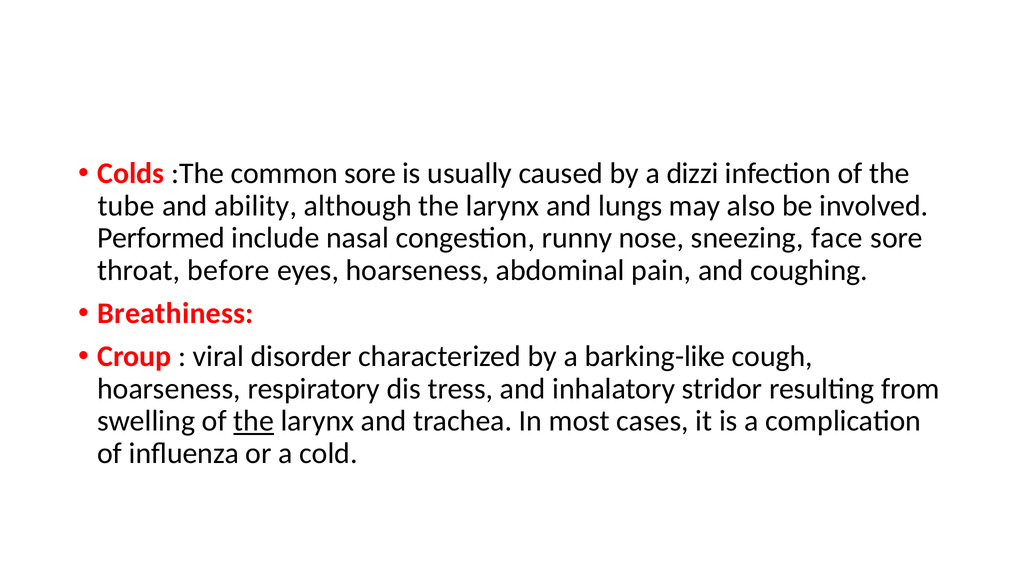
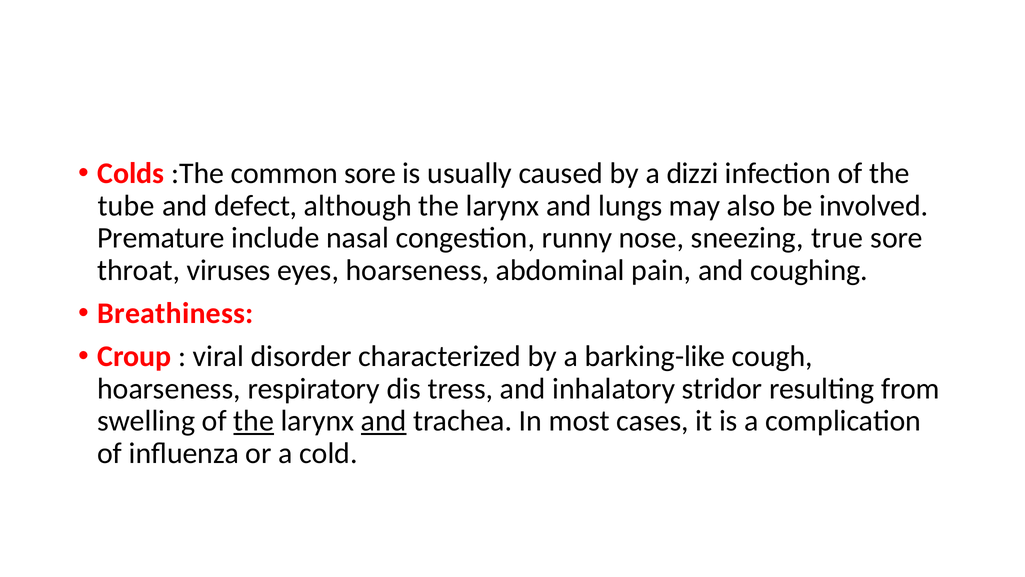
ability: ability -> defect
Performed: Performed -> Premature
face: face -> true
before: before -> viruses
and at (384, 421) underline: none -> present
